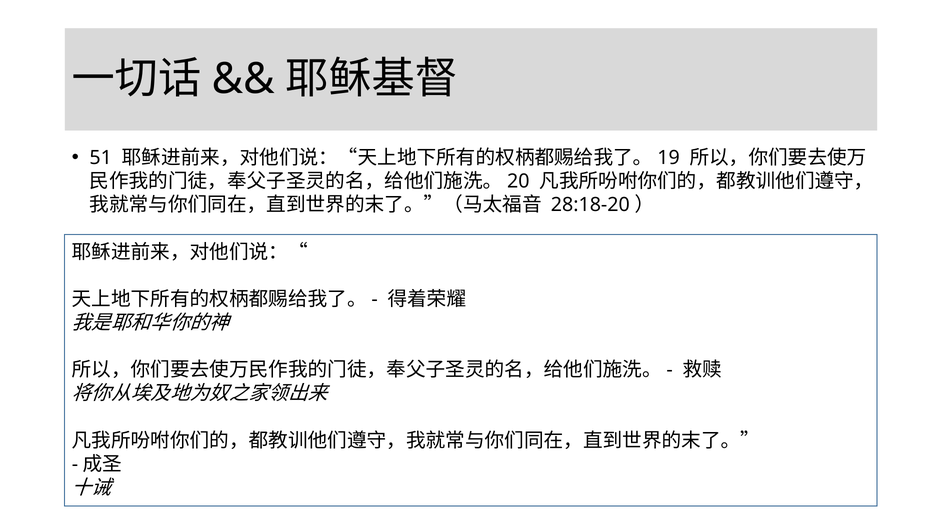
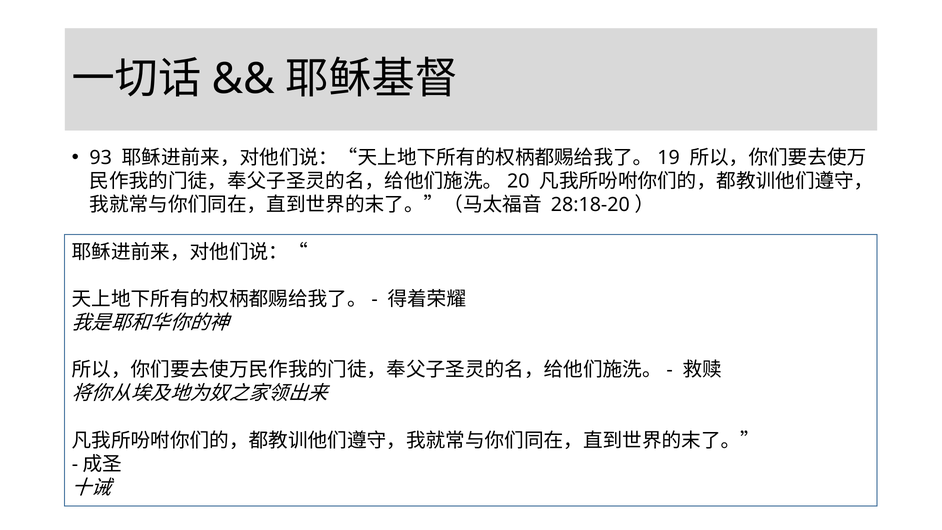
51: 51 -> 93
